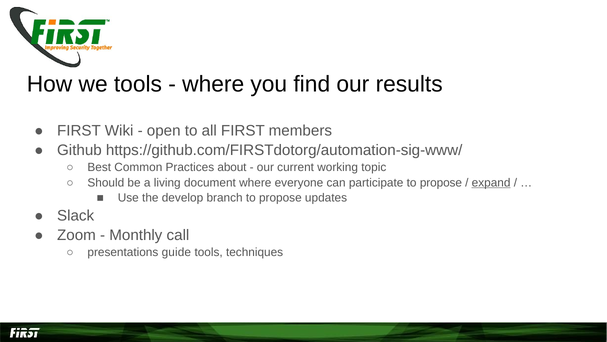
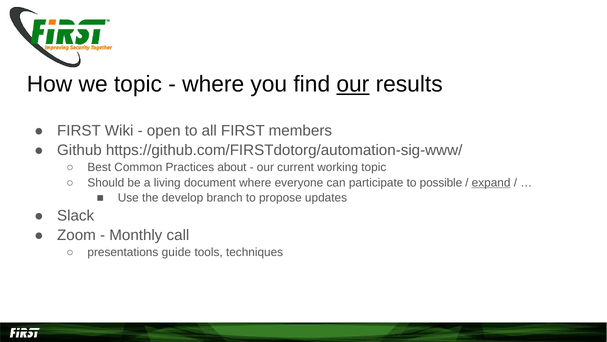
we tools: tools -> topic
our at (353, 84) underline: none -> present
participate to propose: propose -> possible
